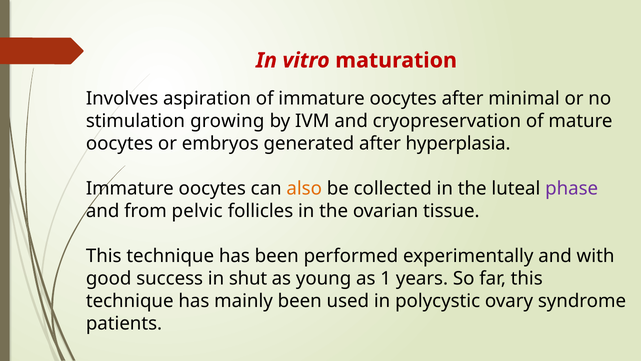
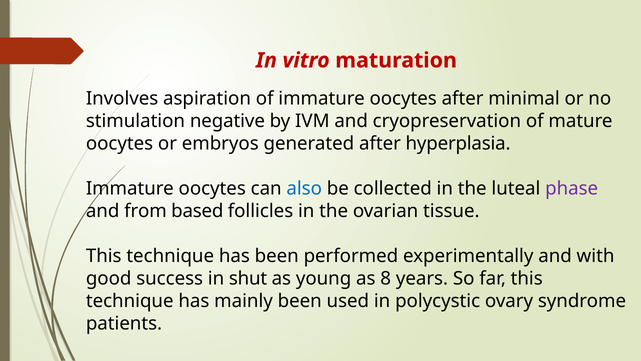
growing: growing -> negative
also colour: orange -> blue
pelvic: pelvic -> based
1: 1 -> 8
